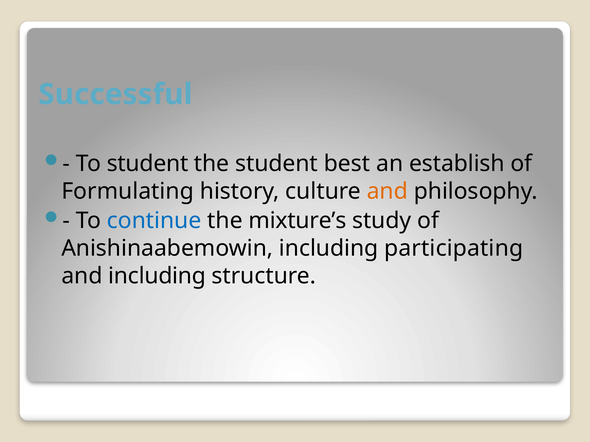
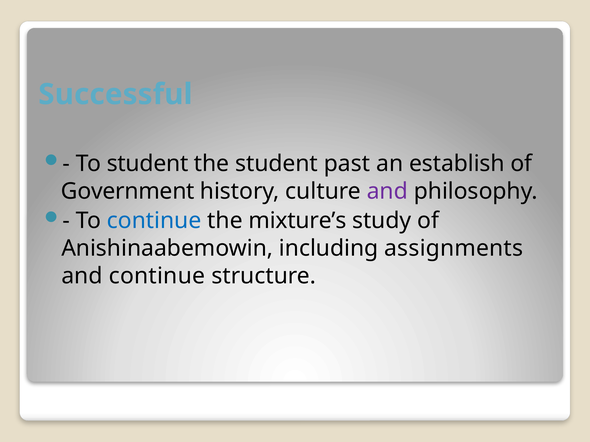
best: best -> past
Formulating: Formulating -> Government
and at (387, 191) colour: orange -> purple
participating: participating -> assignments
and including: including -> continue
